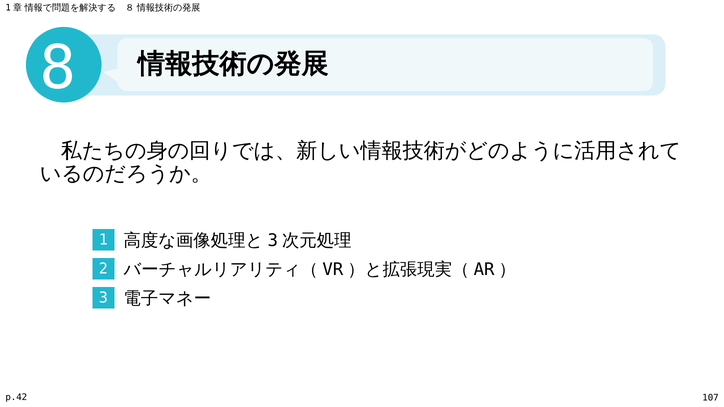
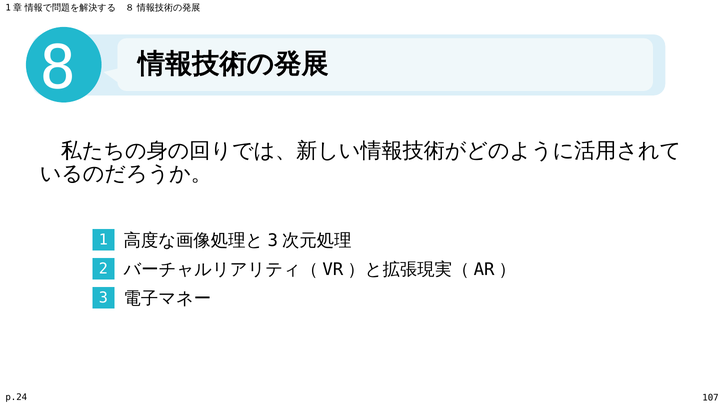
p.42: p.42 -> p.24
